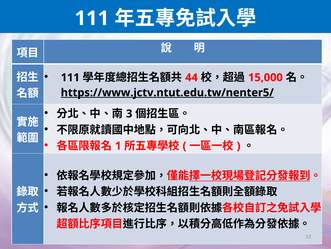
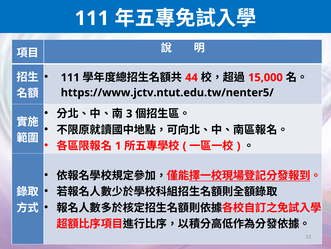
https://www.jctv.ntut.edu.tw/nenter5/ underline: present -> none
